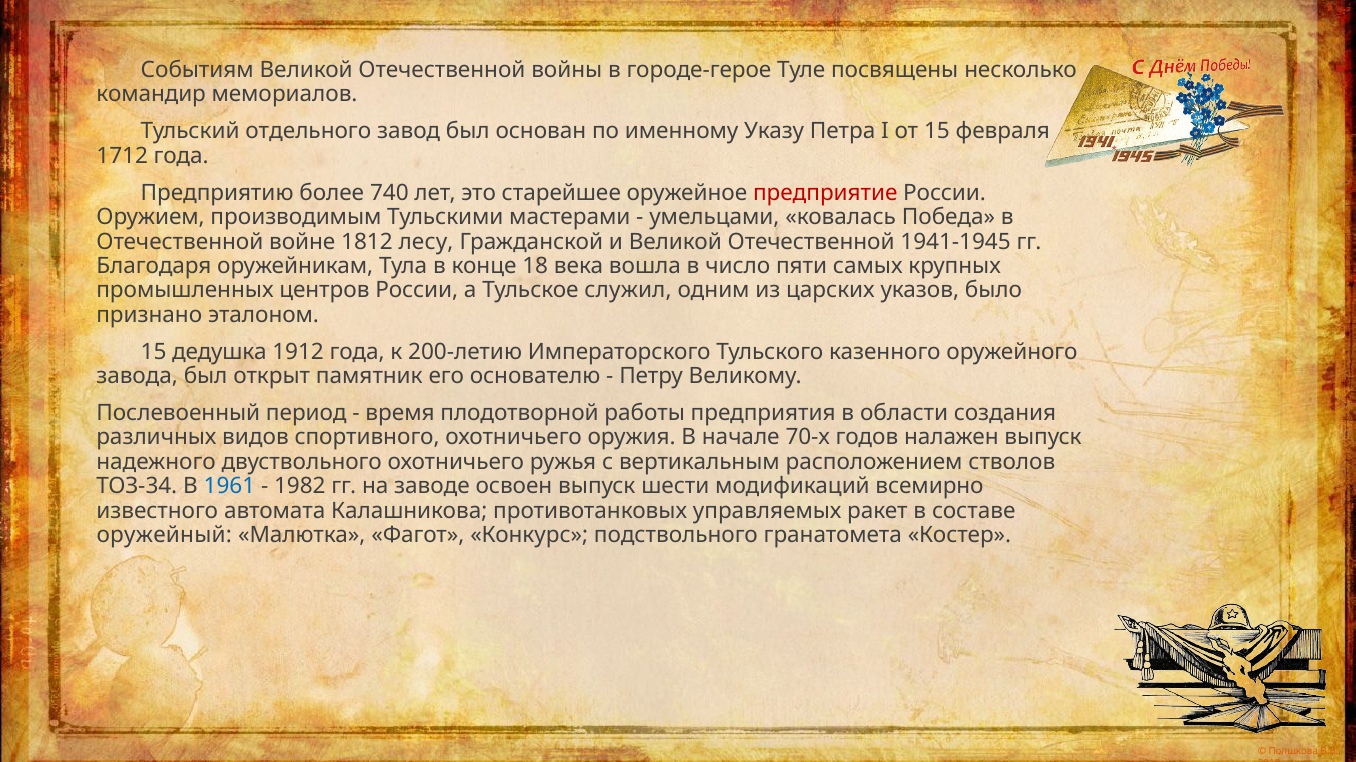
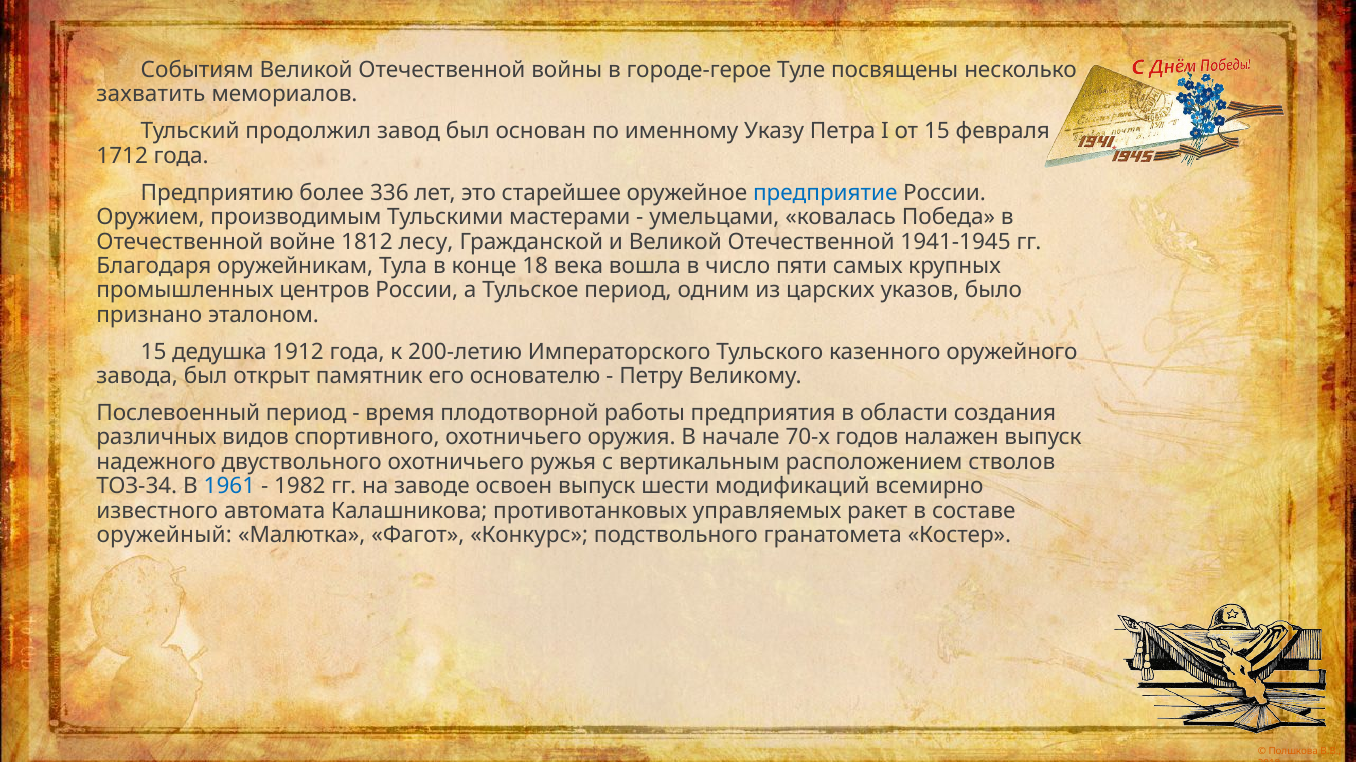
командир: командир -> захватить
отдельного: отдельного -> продолжил
740: 740 -> 336
предприятие colour: red -> blue
Тульское служил: служил -> период
